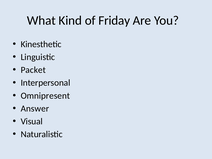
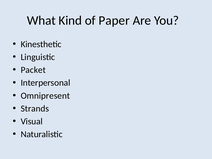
Friday: Friday -> Paper
Answer: Answer -> Strands
